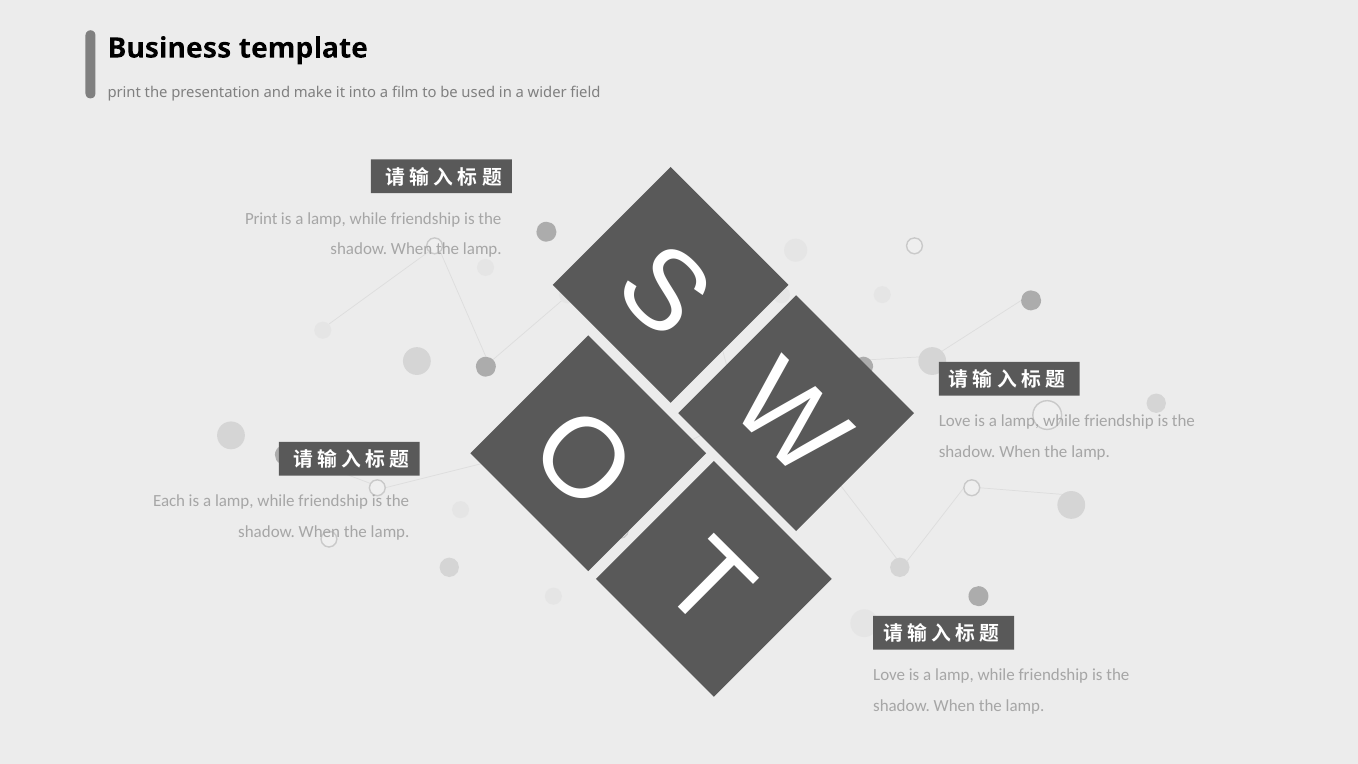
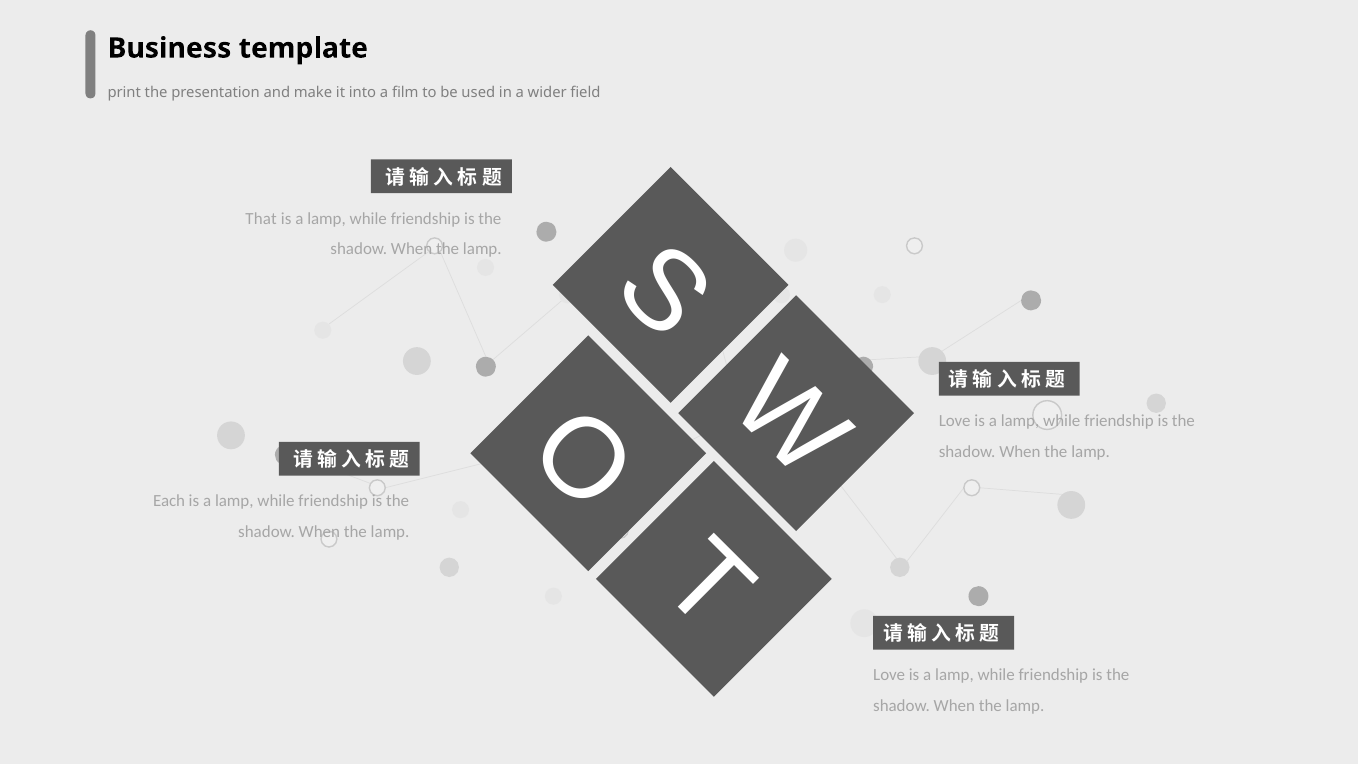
Print at (261, 218): Print -> That
